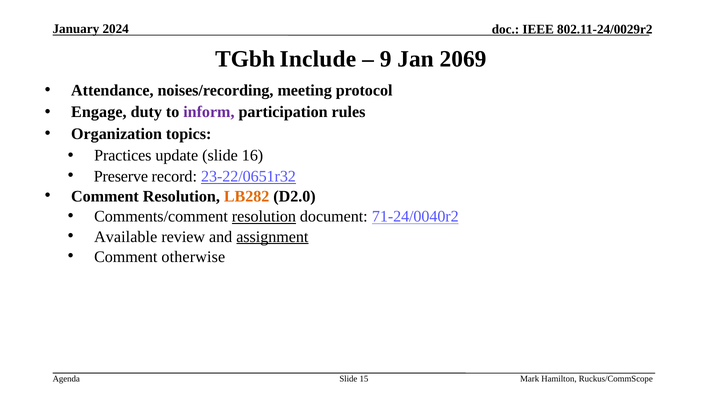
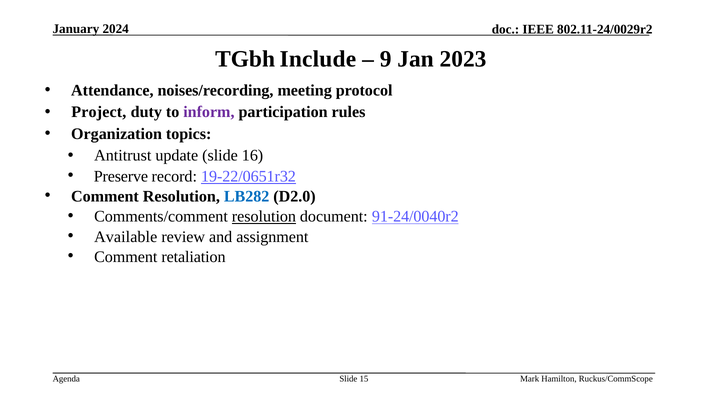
2069: 2069 -> 2023
Engage: Engage -> Project
Practices: Practices -> Antitrust
23-22/0651r32: 23-22/0651r32 -> 19-22/0651r32
LB282 colour: orange -> blue
71-24/0040r2: 71-24/0040r2 -> 91-24/0040r2
assignment underline: present -> none
otherwise: otherwise -> retaliation
